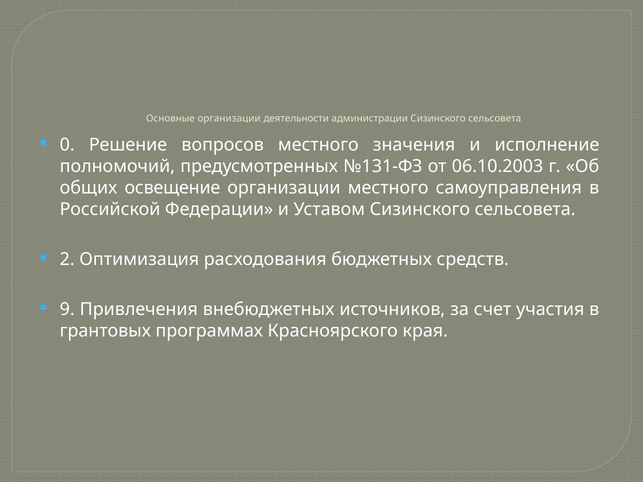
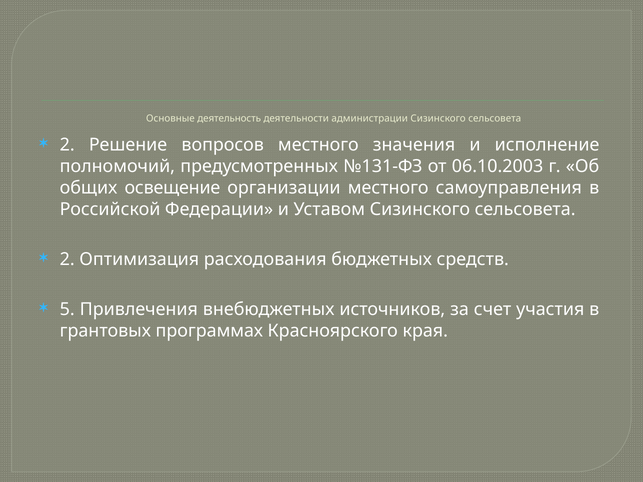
Основные организации: организации -> деятельность
0 at (67, 145): 0 -> 2
9: 9 -> 5
